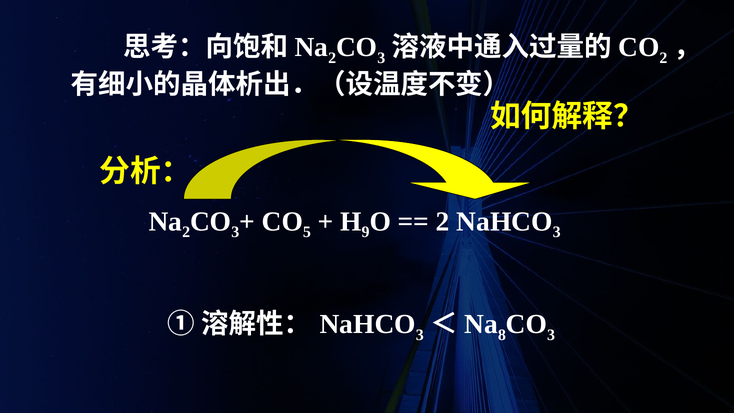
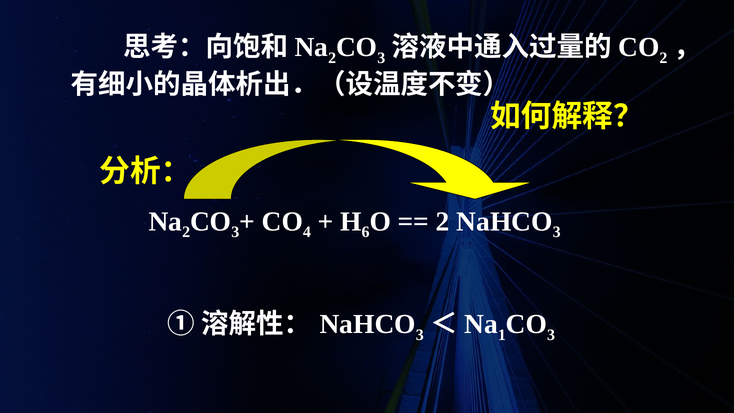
5: 5 -> 4
9: 9 -> 6
8: 8 -> 1
